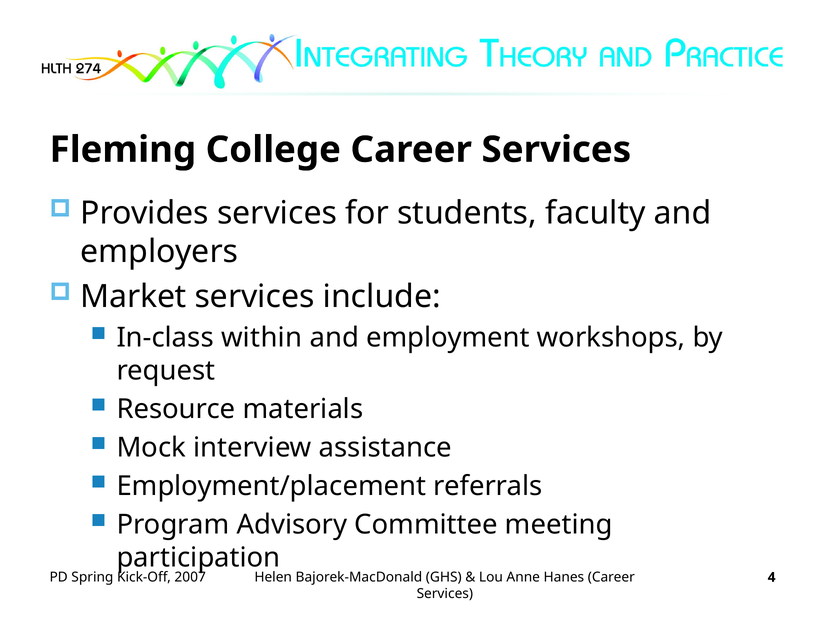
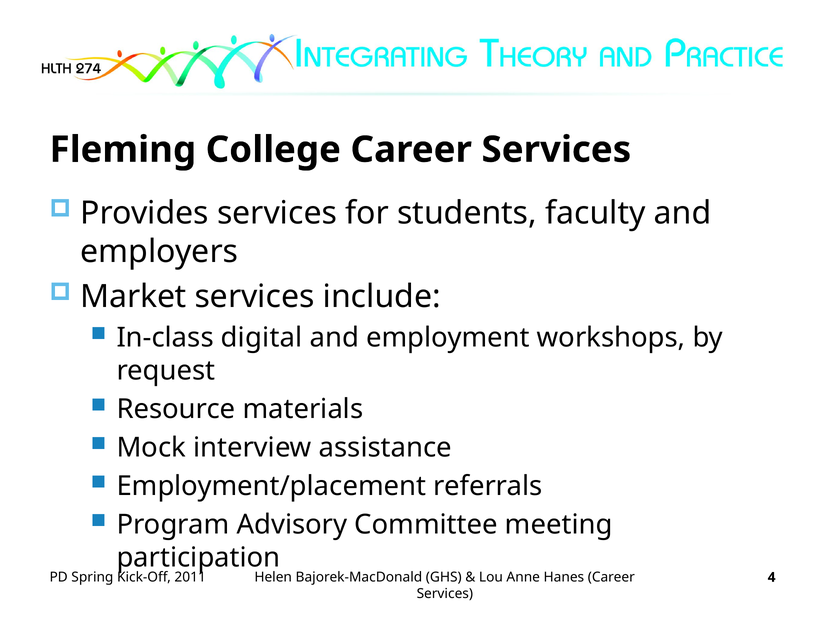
within: within -> digital
2007: 2007 -> 2011
